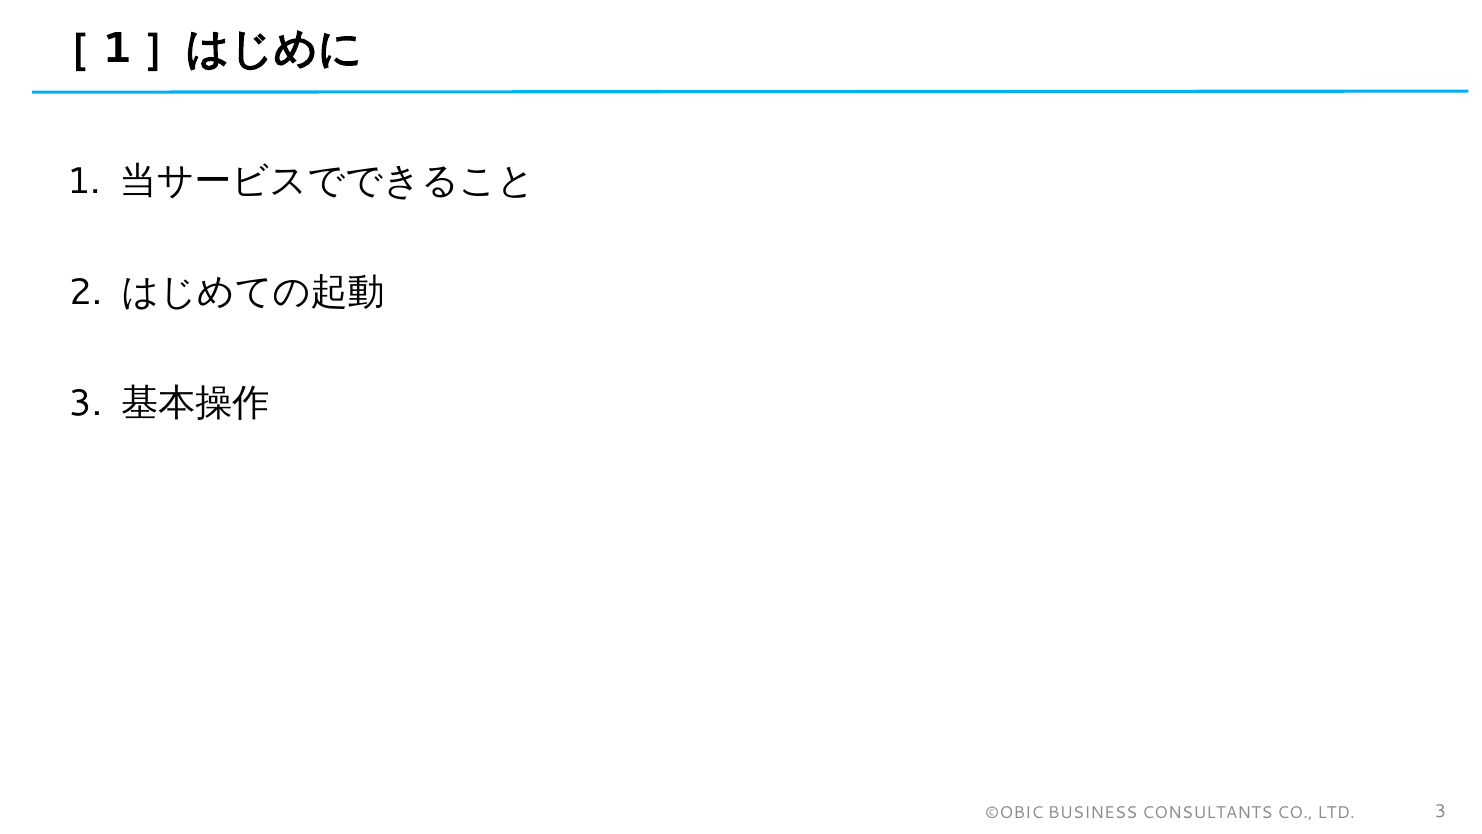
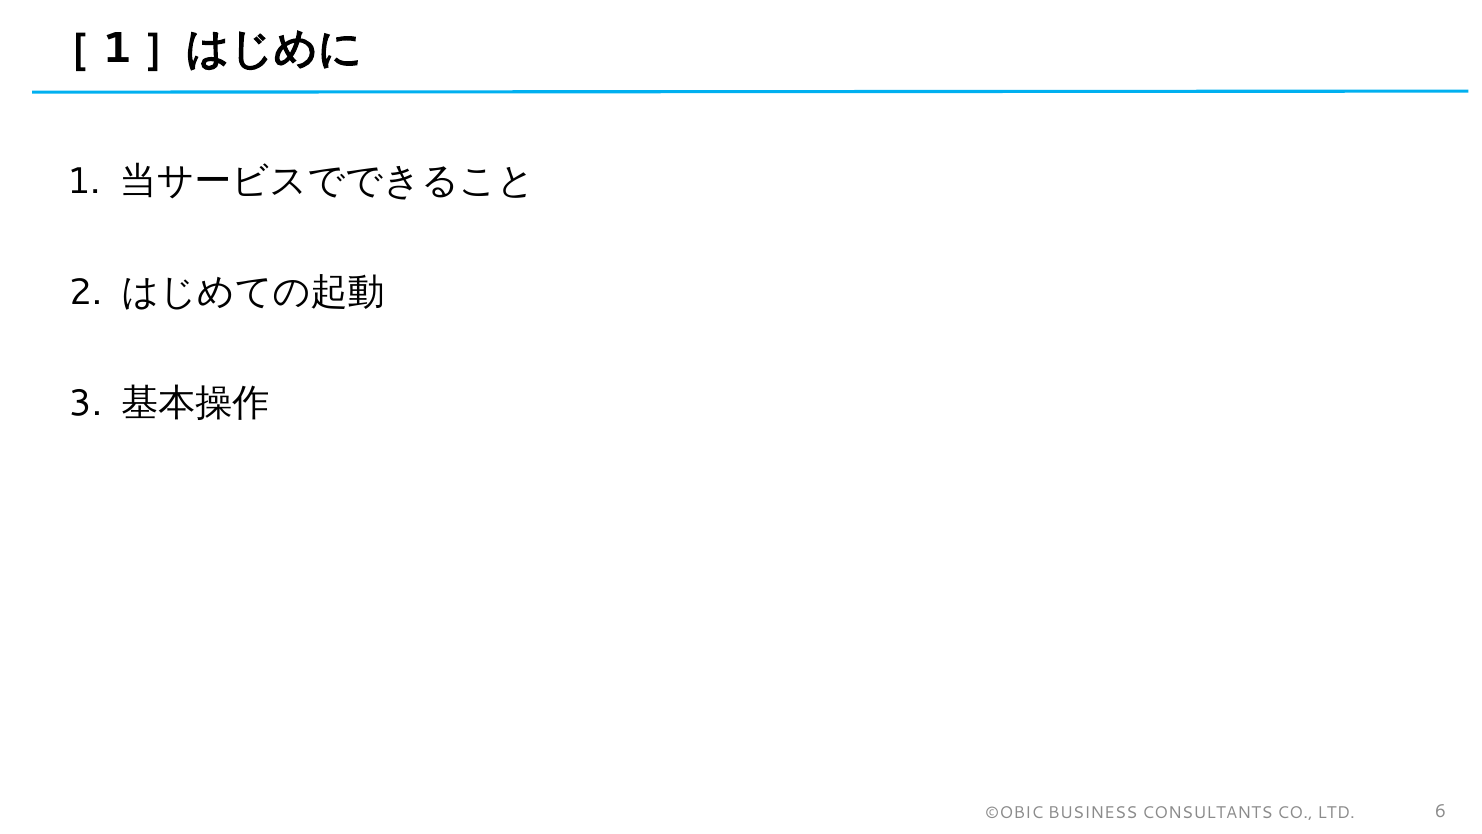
LTD 3: 3 -> 6
